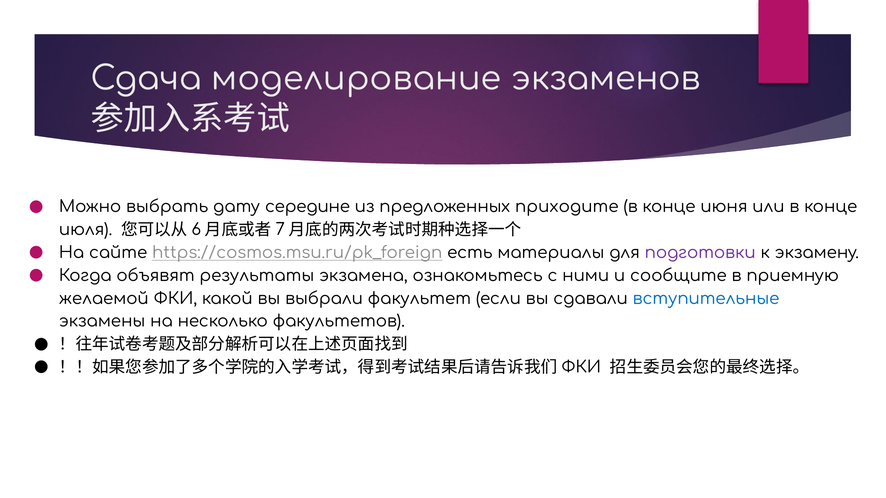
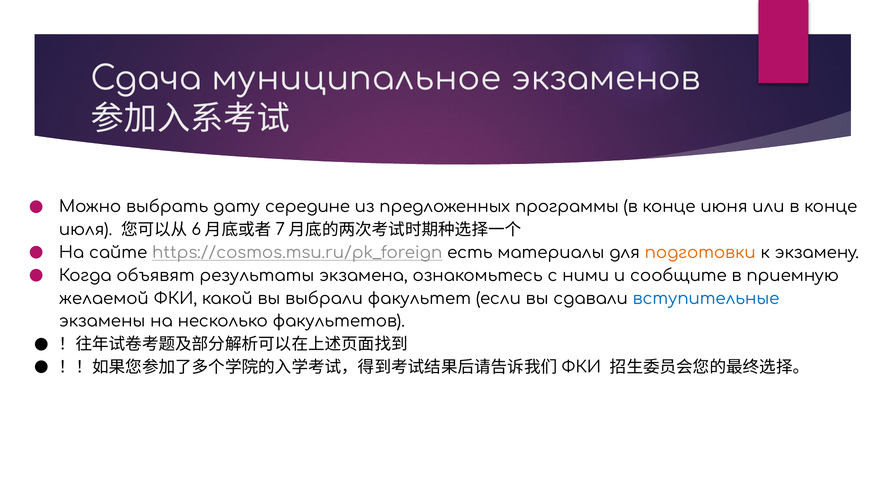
моделирование: моделирование -> муниципальное
приходите: приходите -> программы
подготовки colour: purple -> orange
